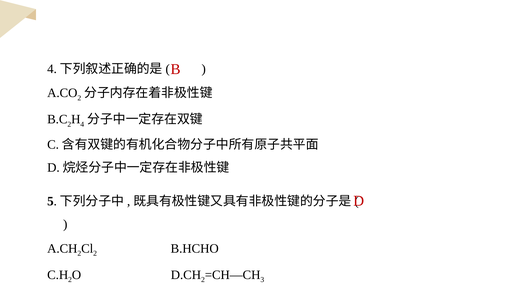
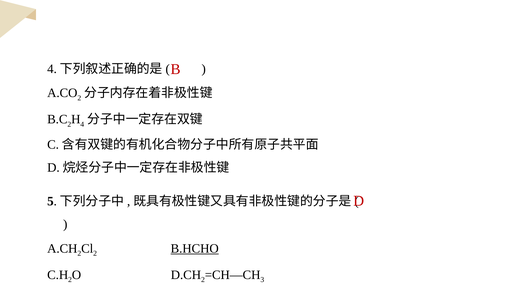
B.HCHO underline: none -> present
